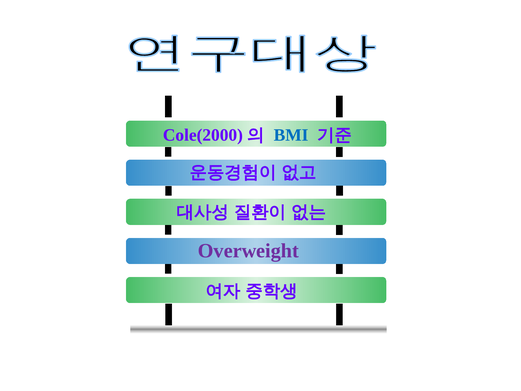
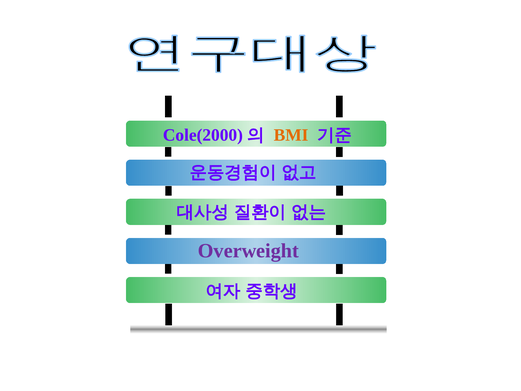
BMI colour: blue -> orange
